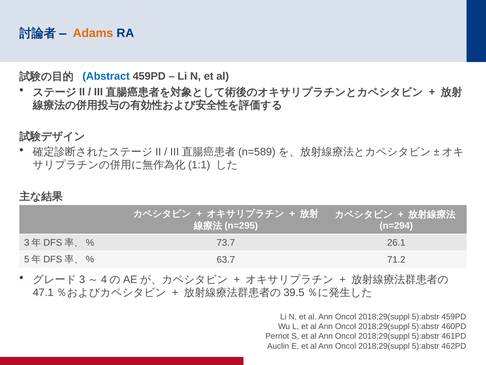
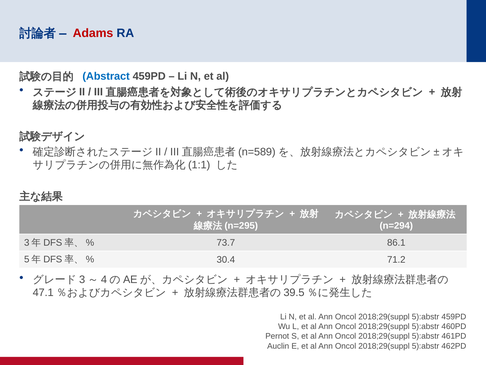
Adams colour: orange -> red
26.1: 26.1 -> 86.1
63.7: 63.7 -> 30.4
